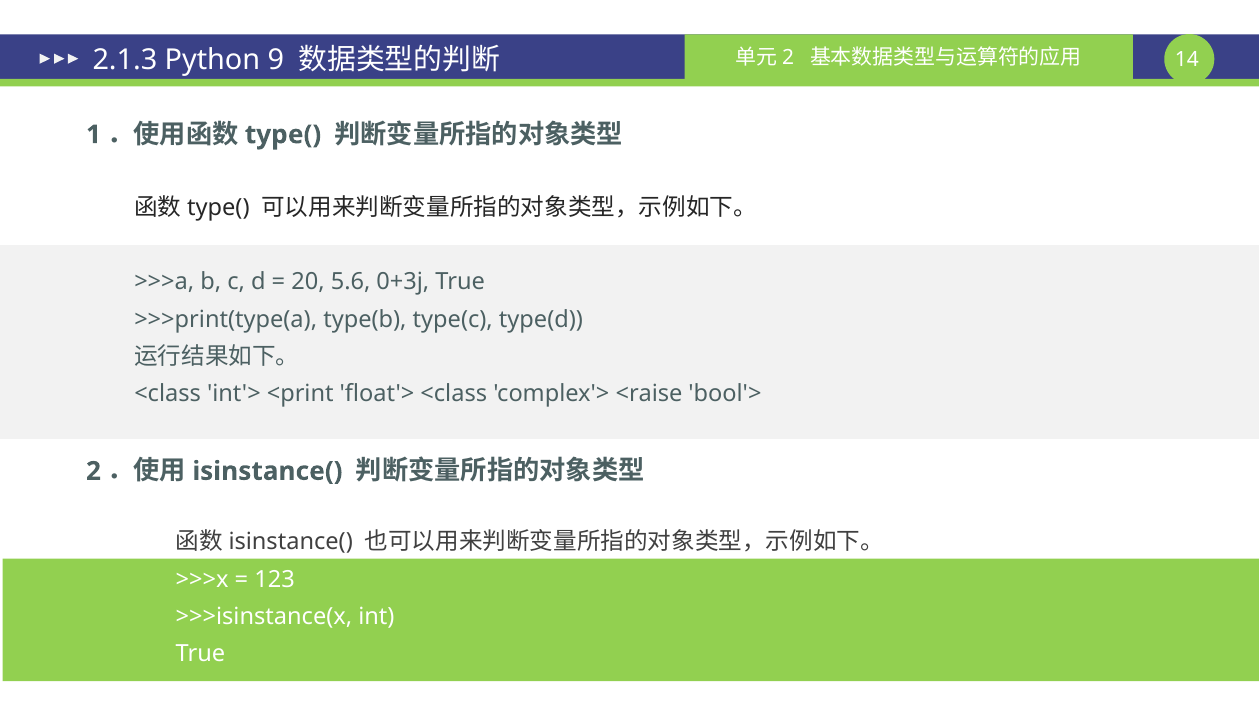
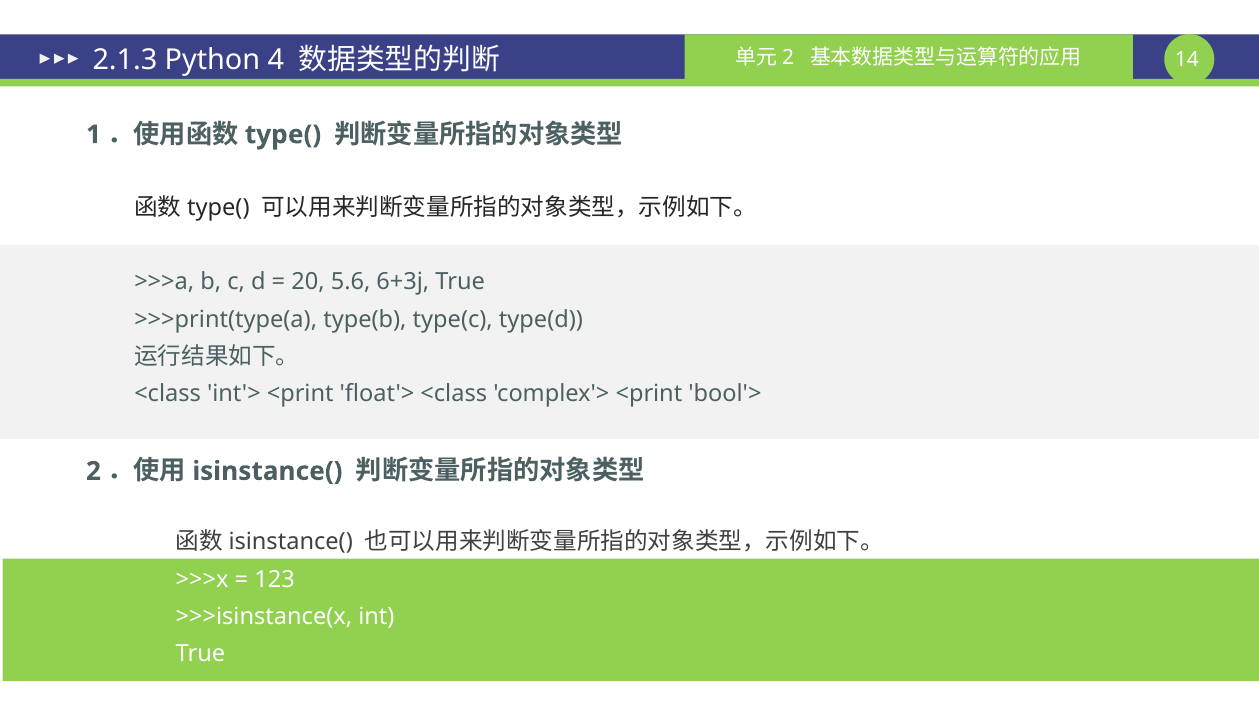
9: 9 -> 4
0+3j: 0+3j -> 6+3j
complex'> <raise: <raise -> <print
